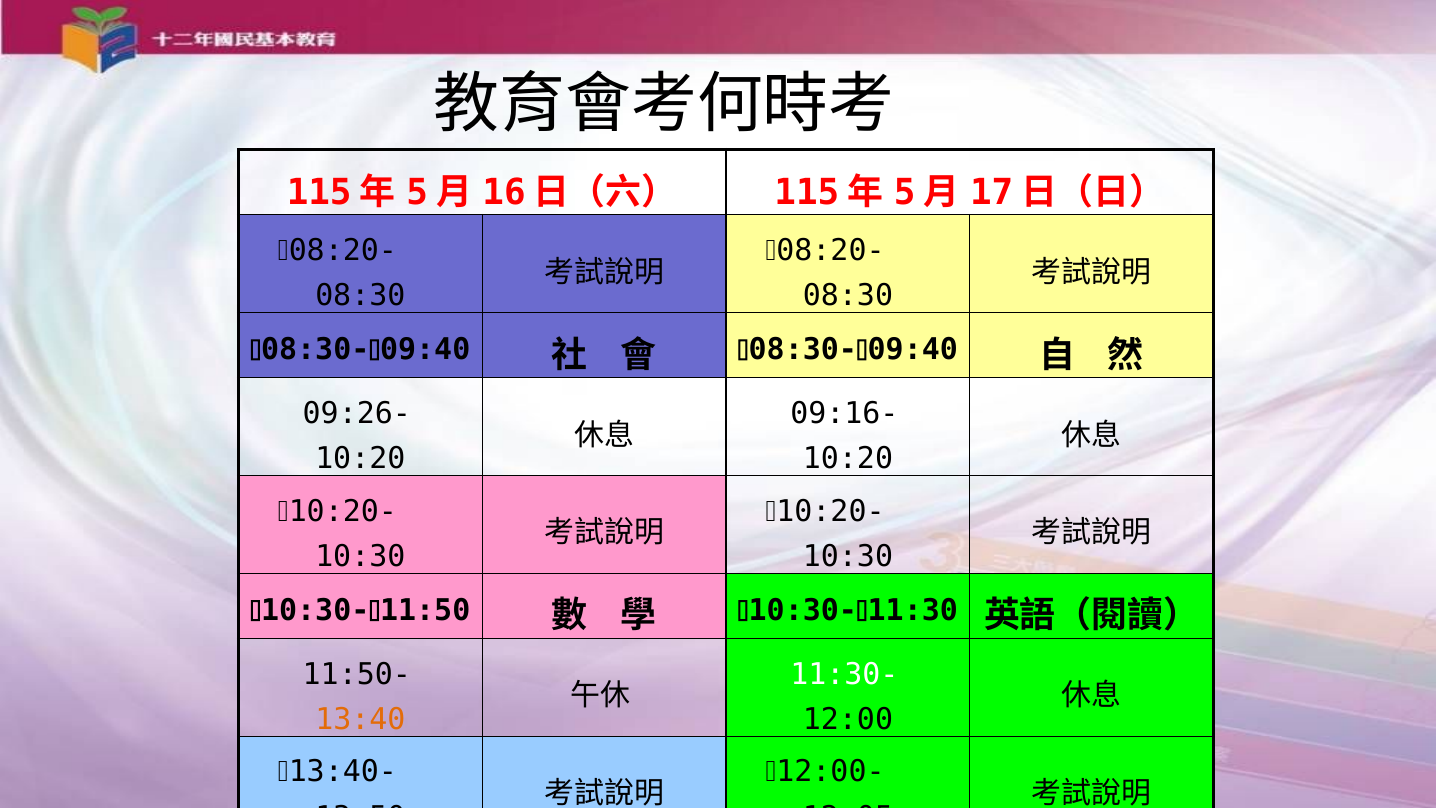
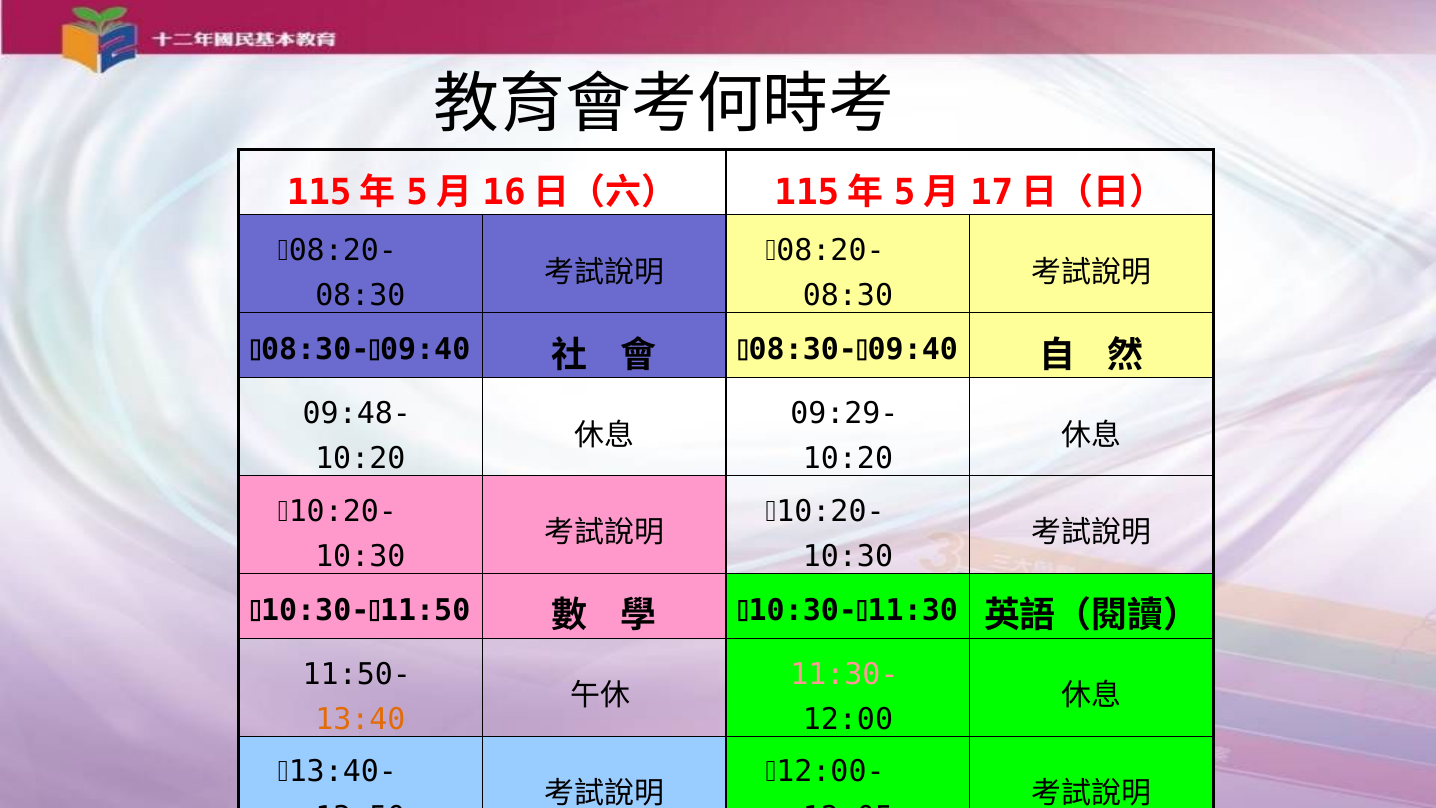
09:26-: 09:26- -> 09:48-
09:16-: 09:16- -> 09:29-
11:30- colour: white -> pink
